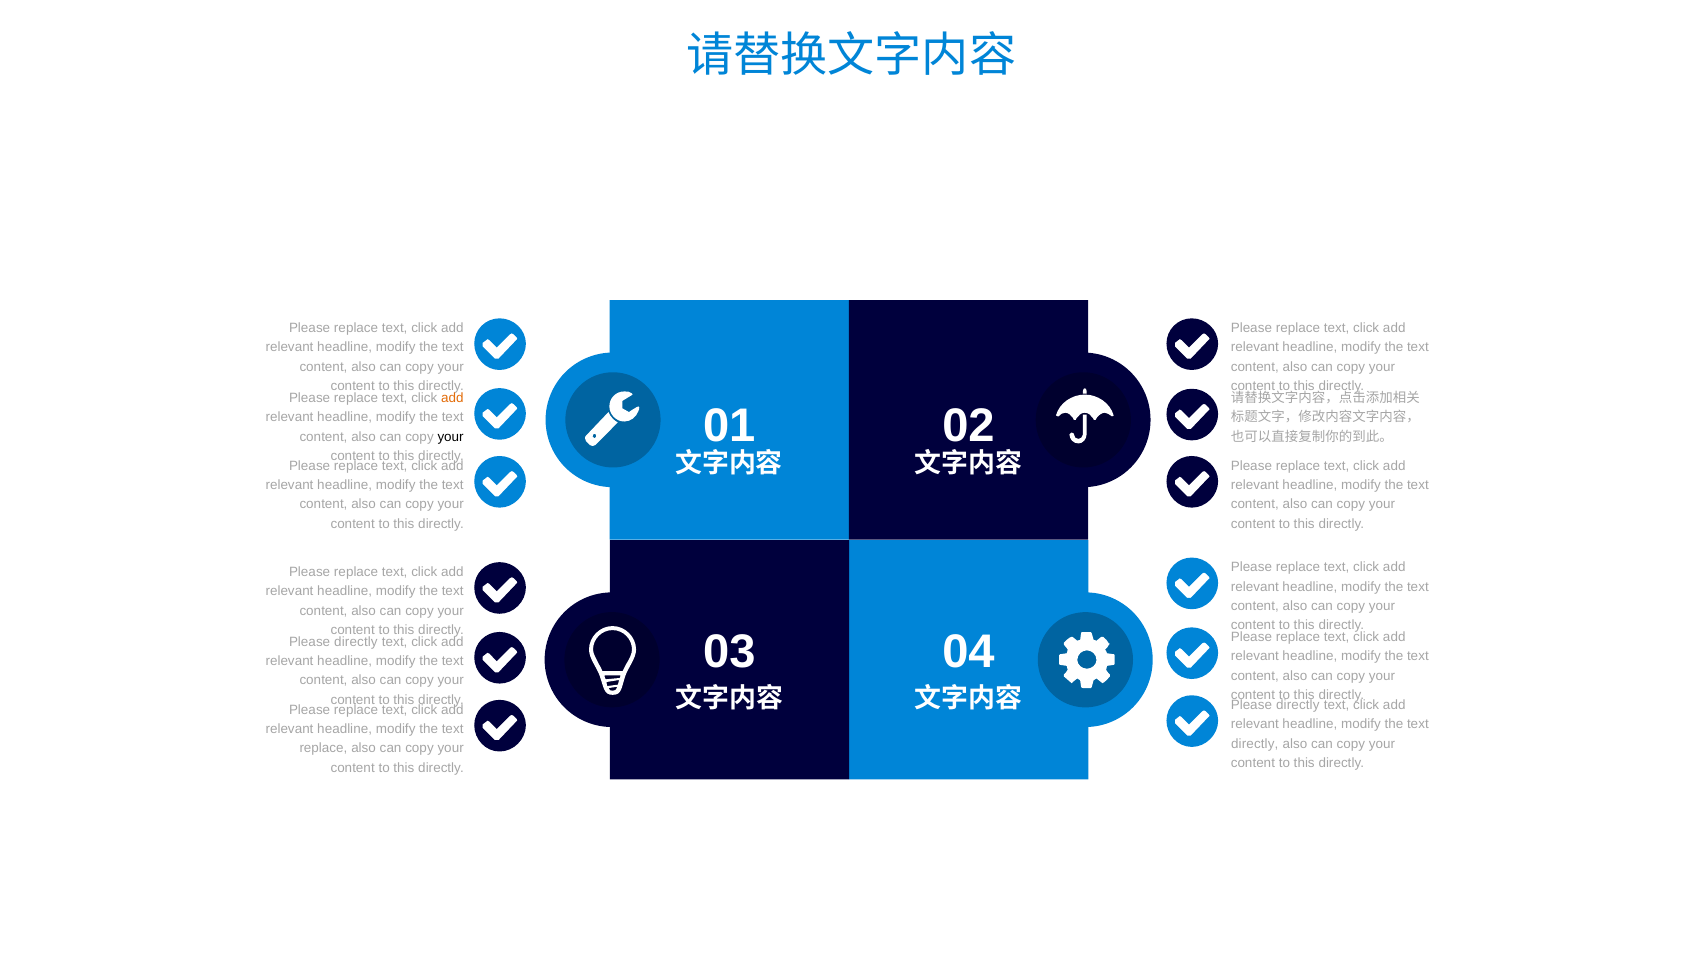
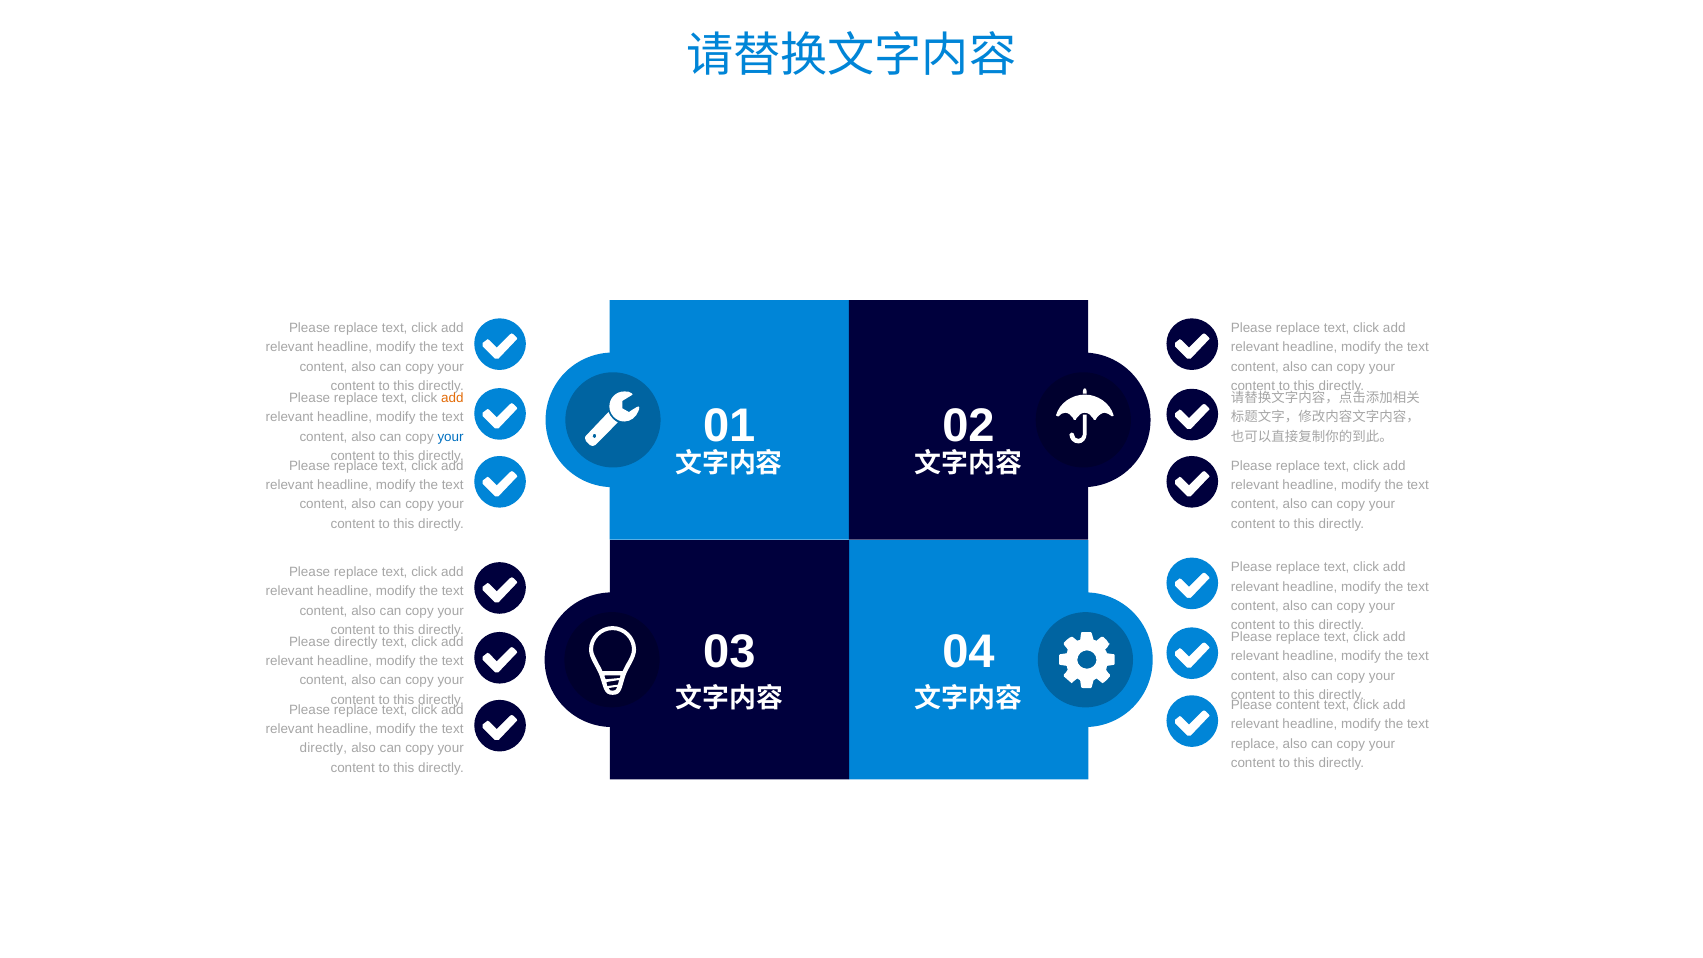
your at (451, 437) colour: black -> blue
directly at (1298, 705): directly -> content
directly at (1255, 744): directly -> replace
replace at (323, 748): replace -> directly
